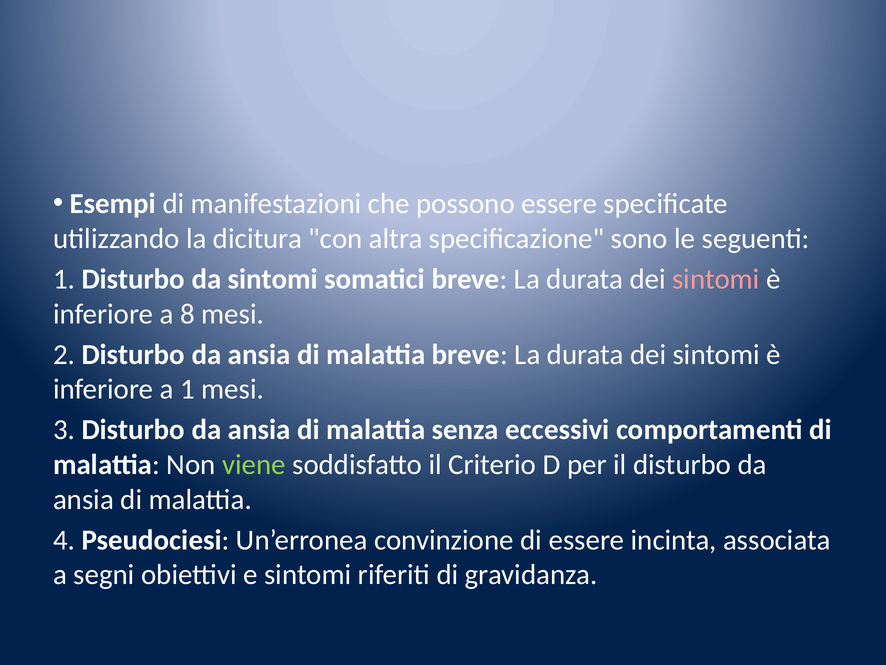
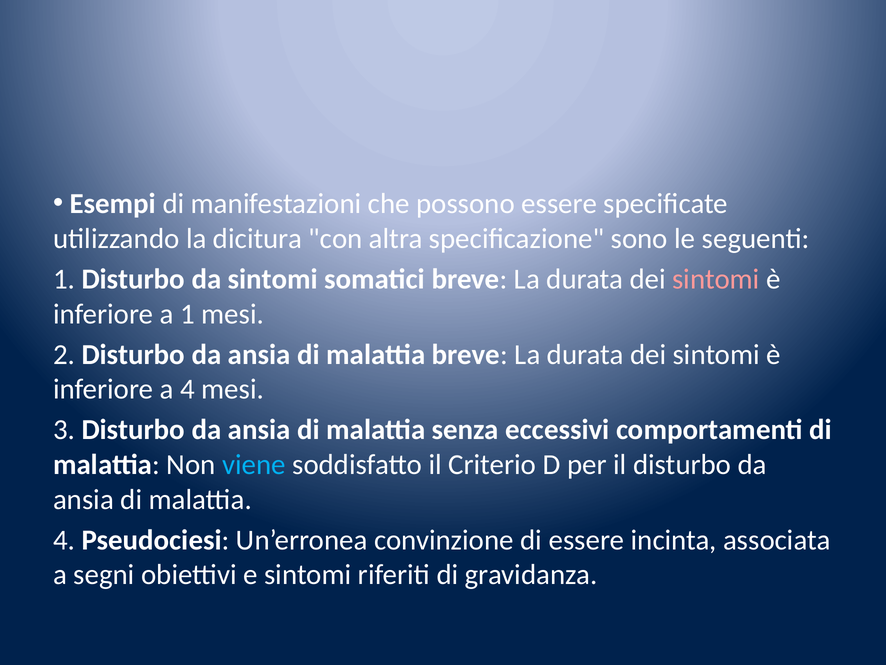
a 8: 8 -> 1
a 1: 1 -> 4
viene colour: light green -> light blue
